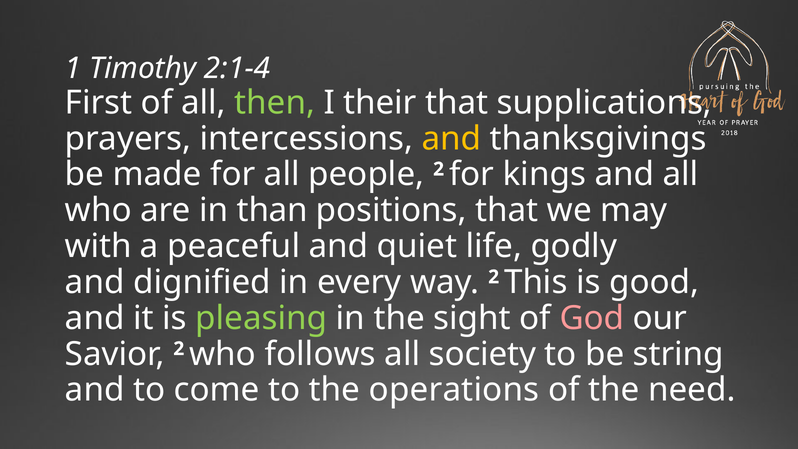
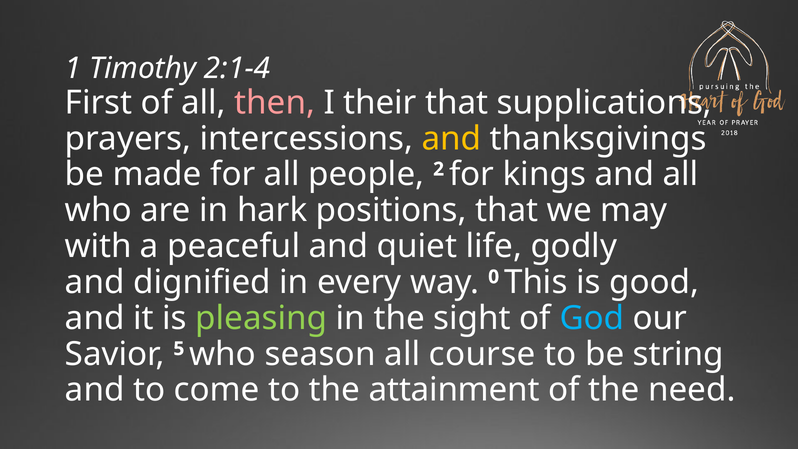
then colour: light green -> pink
than: than -> hark
way 2: 2 -> 0
God colour: pink -> light blue
Savior 2: 2 -> 5
follows: follows -> season
society: society -> course
operations: operations -> attainment
